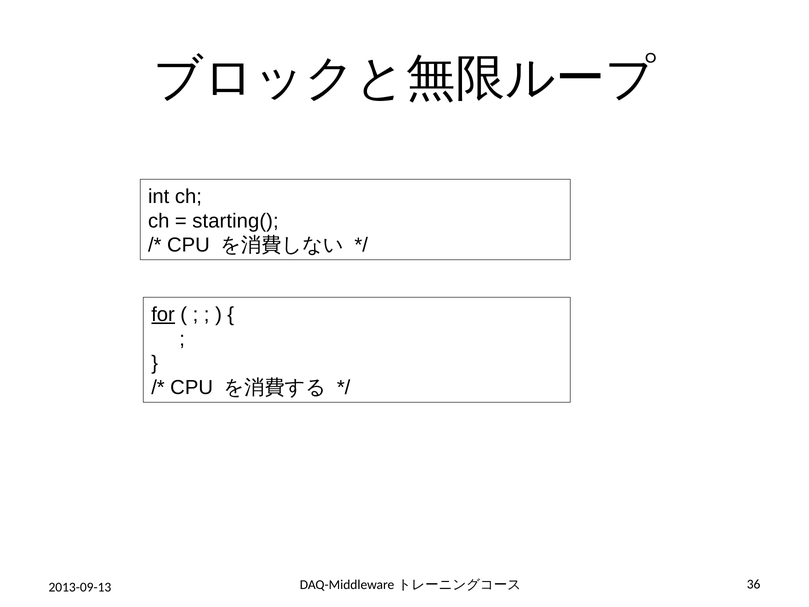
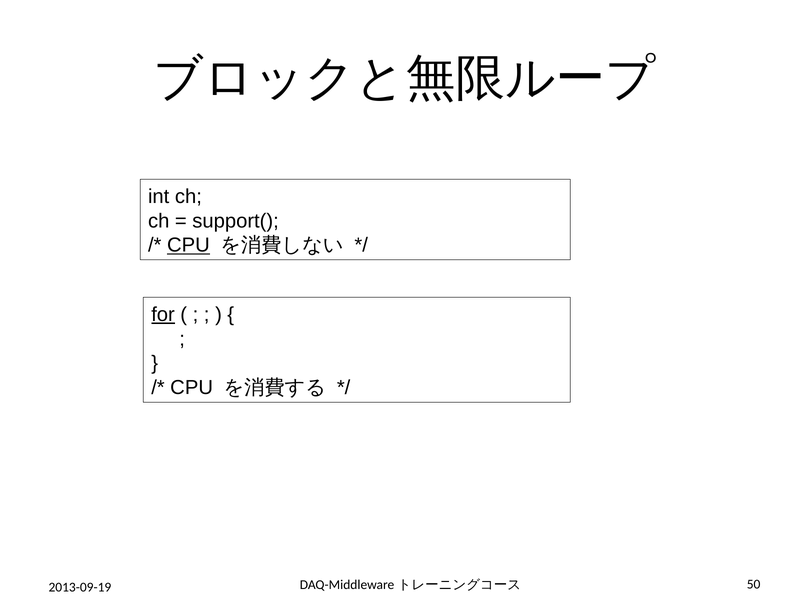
starting(: starting( -> support(
CPU at (188, 245) underline: none -> present
2013-09-13: 2013-09-13 -> 2013-09-19
36: 36 -> 50
